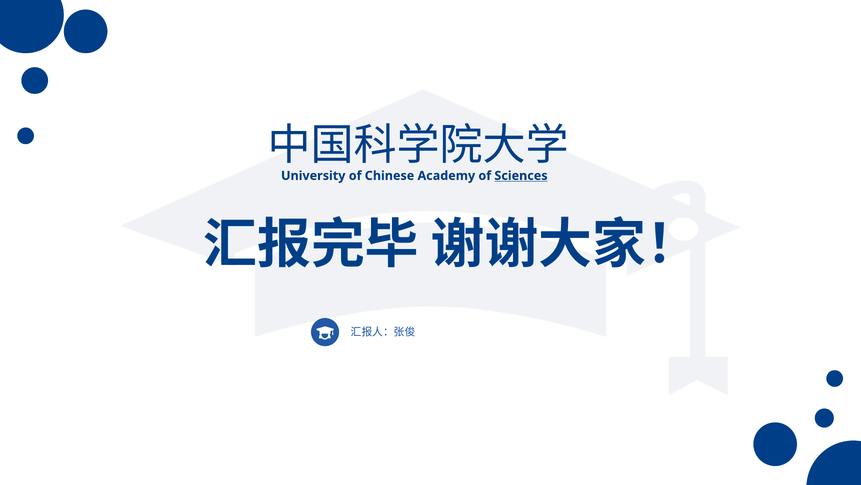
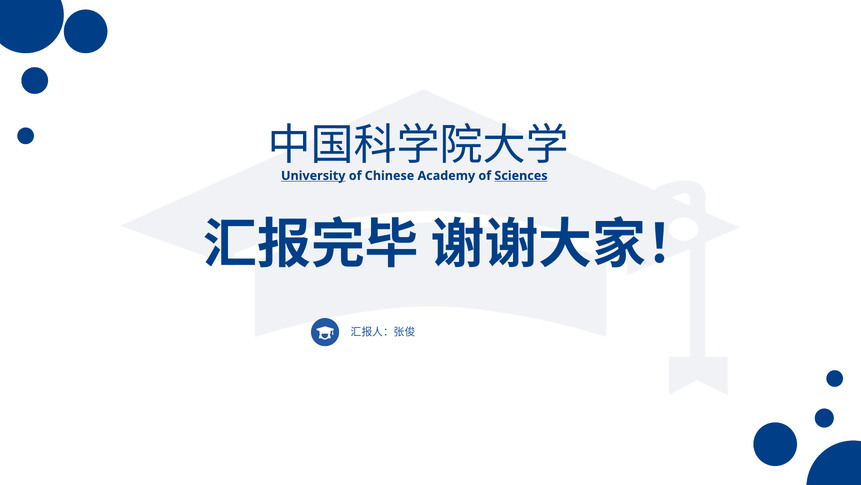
University underline: none -> present
